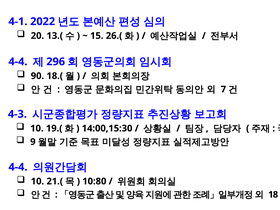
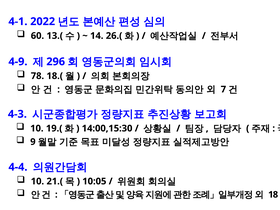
20: 20 -> 60
15: 15 -> 14
4-4 at (18, 62): 4-4 -> 4-9
90: 90 -> 78
10:80: 10:80 -> 10:05
